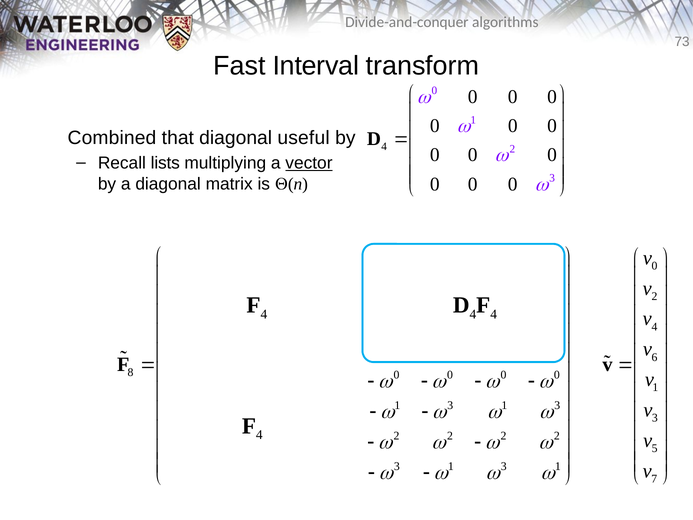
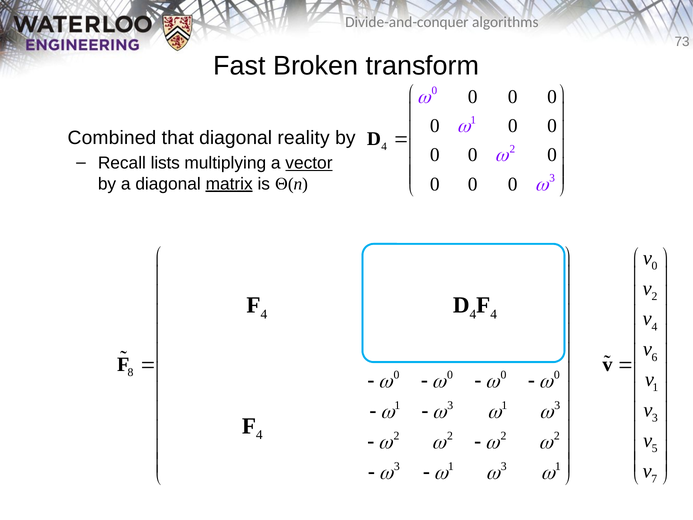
Interval: Interval -> Broken
useful: useful -> reality
matrix underline: none -> present
